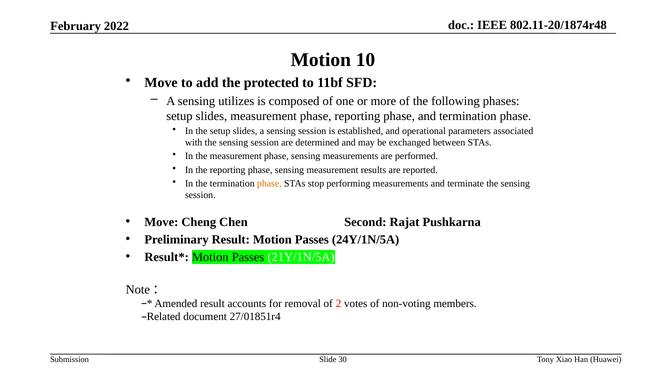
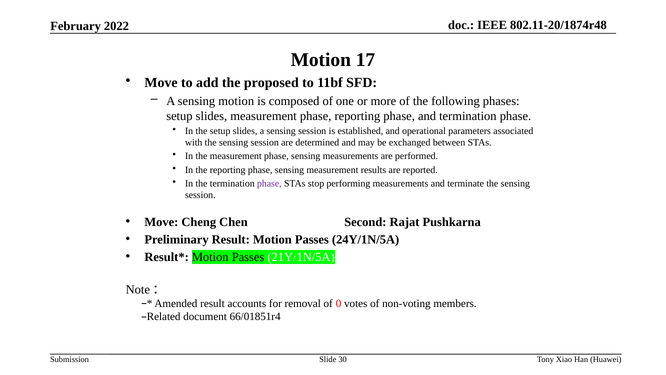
10: 10 -> 17
protected: protected -> proposed
sensing utilizes: utilizes -> motion
phase at (269, 183) colour: orange -> purple
2: 2 -> 0
27/01851r4: 27/01851r4 -> 66/01851r4
